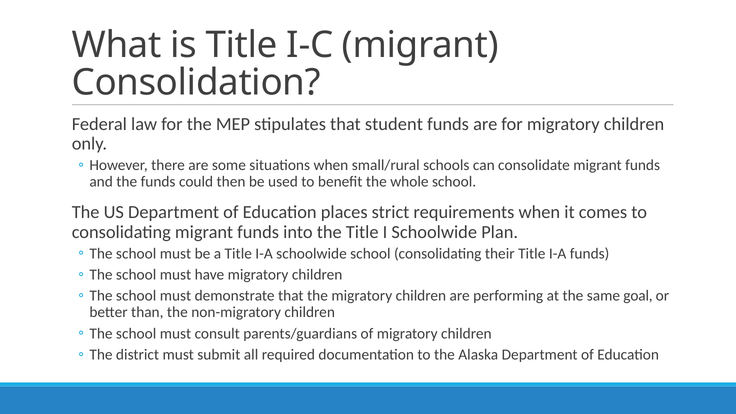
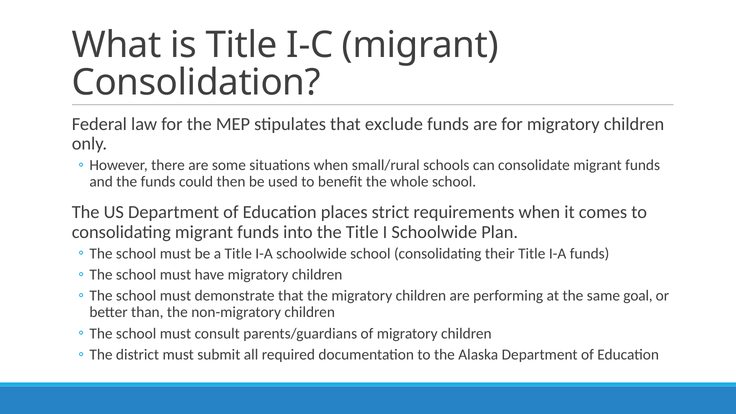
student: student -> exclude
